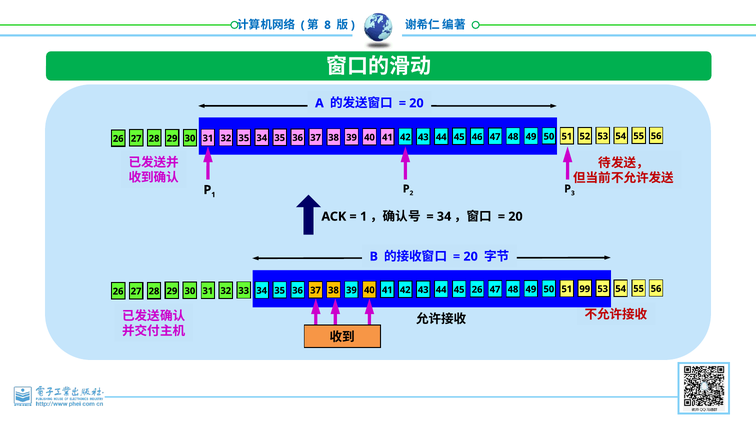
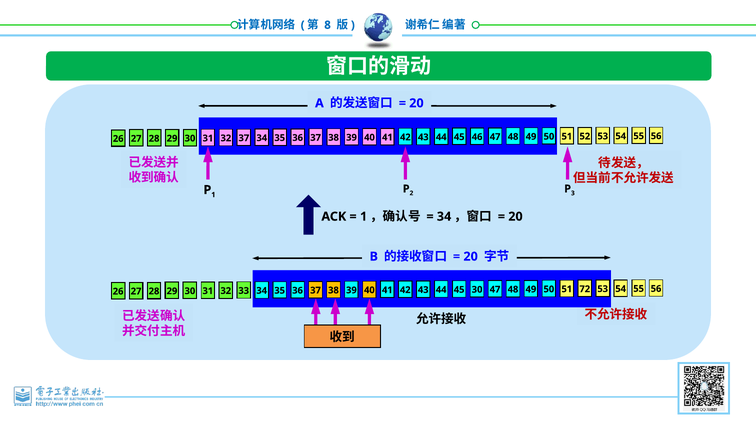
32 35: 35 -> 37
45 26: 26 -> 30
99: 99 -> 72
